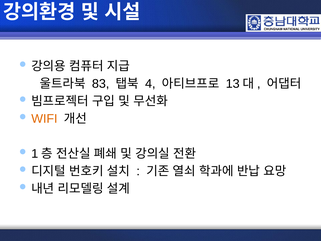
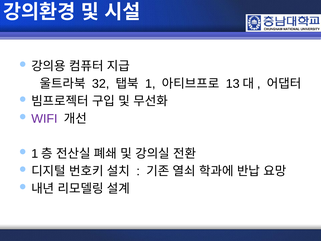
83: 83 -> 32
4 at (150, 84): 4 -> 1
WIFI colour: orange -> purple
